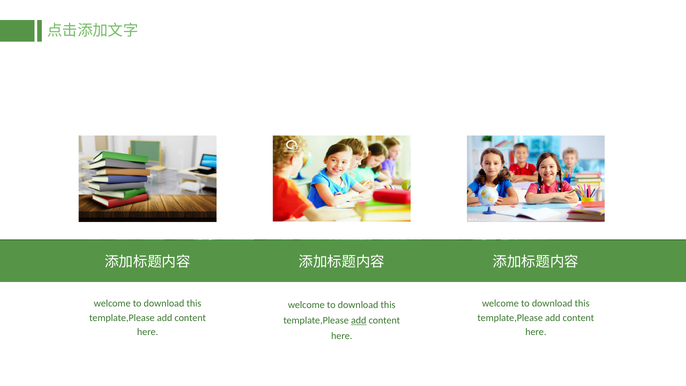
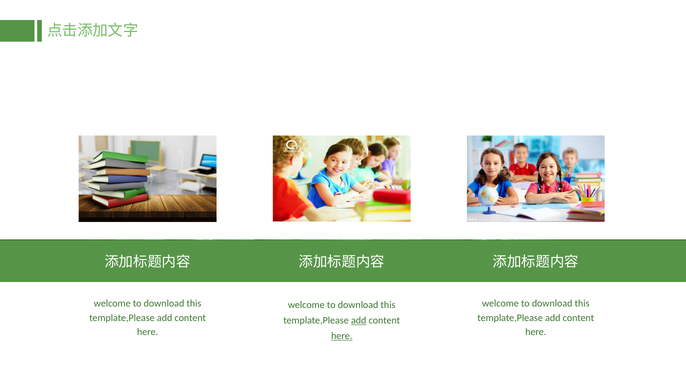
here at (342, 336) underline: none -> present
